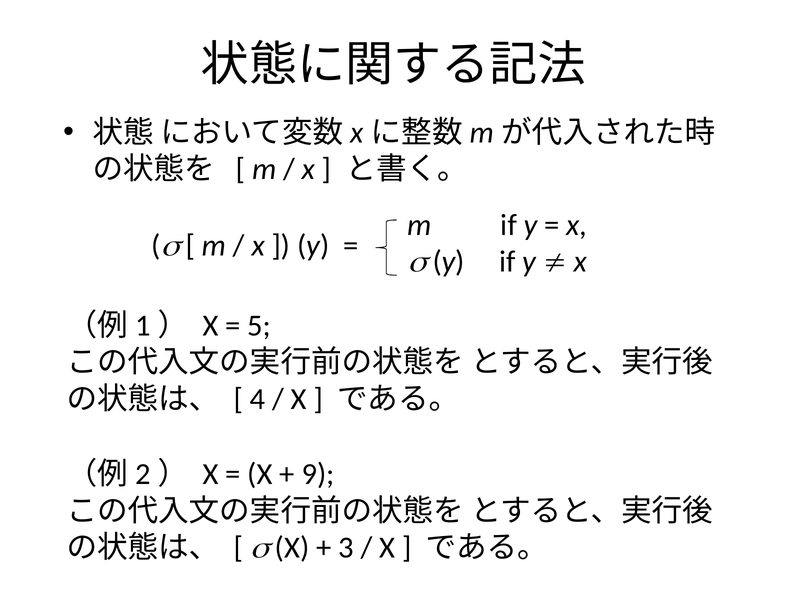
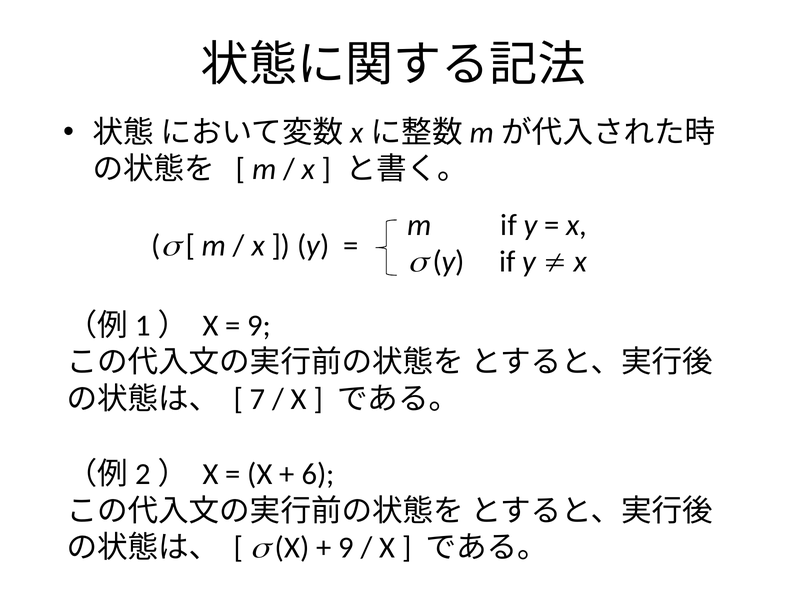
5 at (259, 326): 5 -> 9
4: 4 -> 7
9: 9 -> 6
3 at (346, 548): 3 -> 9
